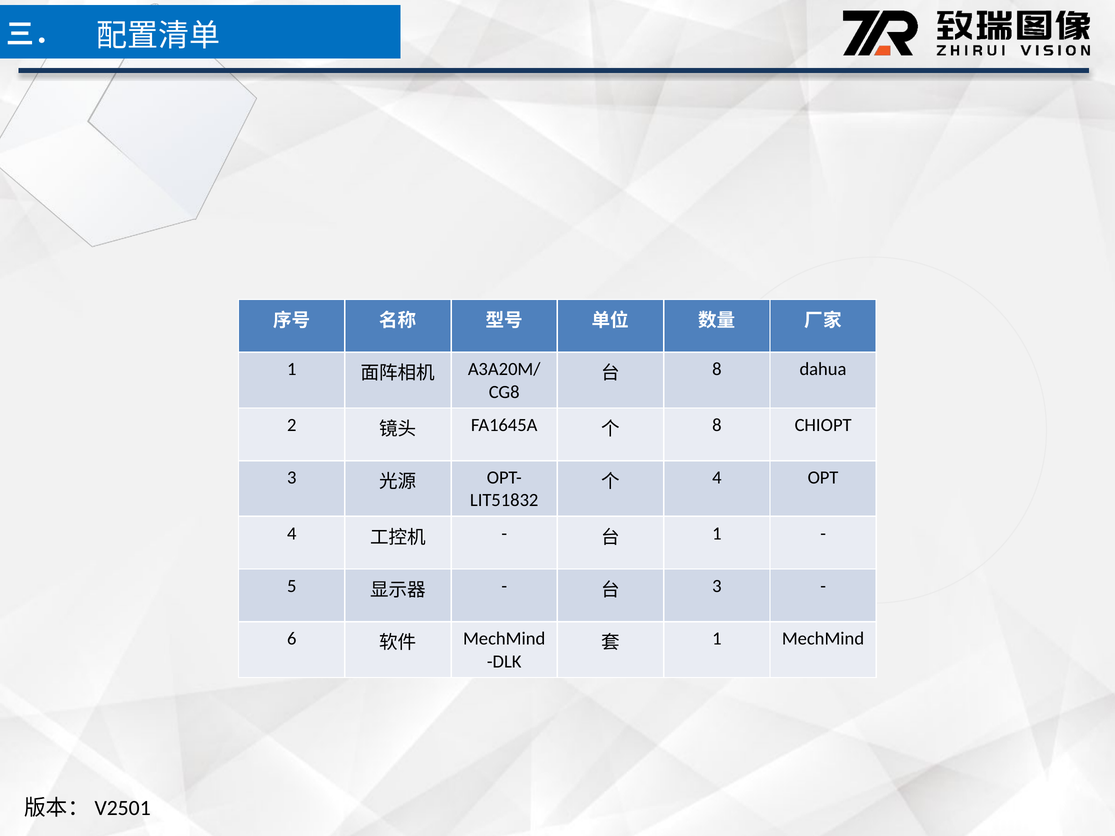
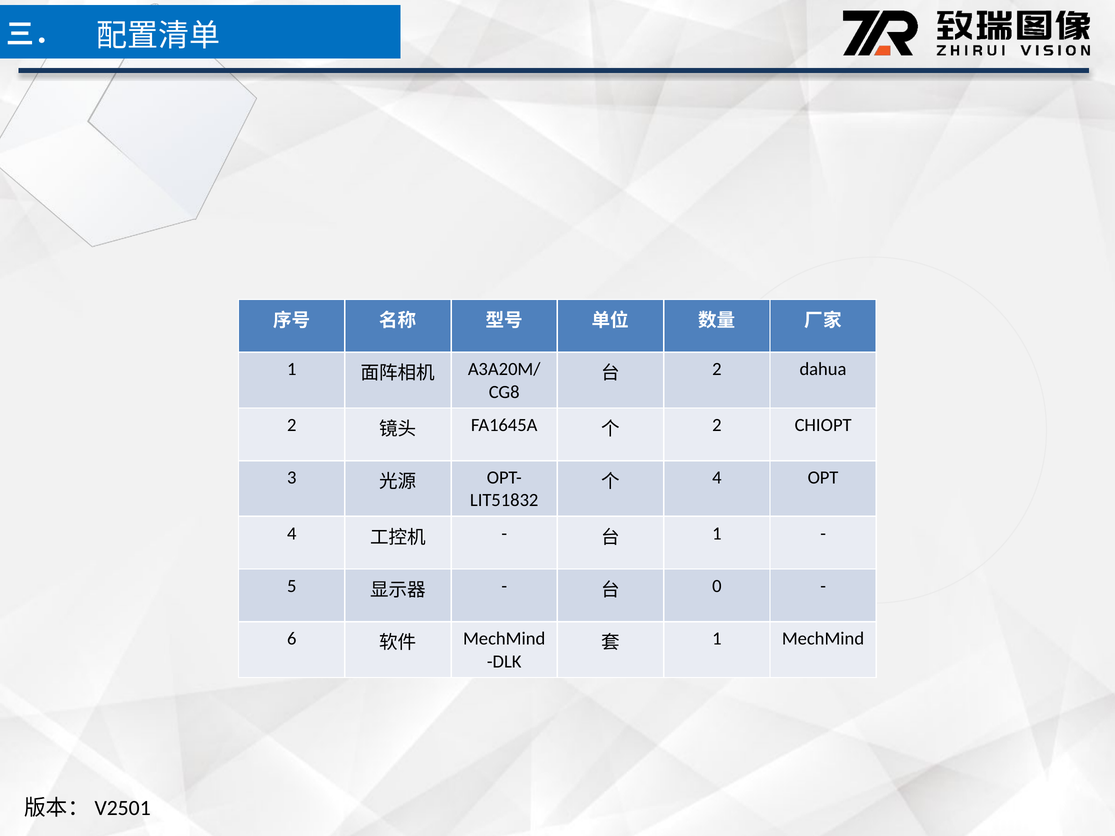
8 at (717, 369): 8 -> 2
8 at (717, 425): 8 -> 2
3 at (717, 586): 3 -> 0
